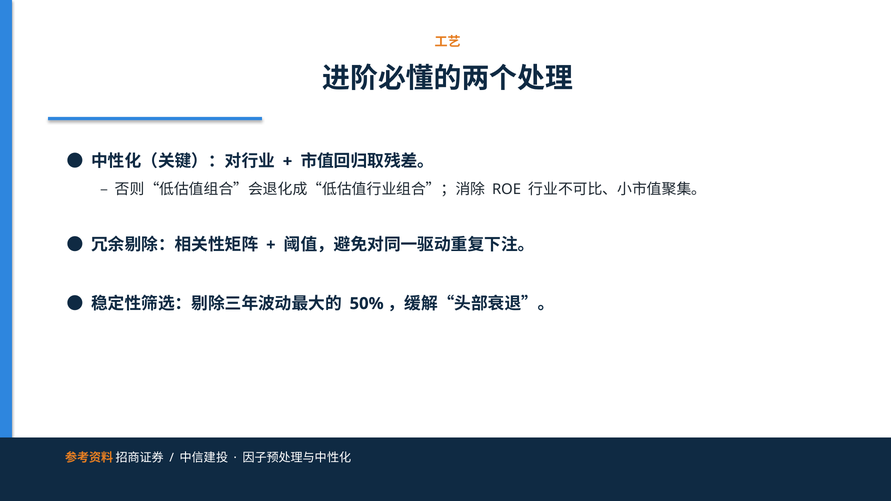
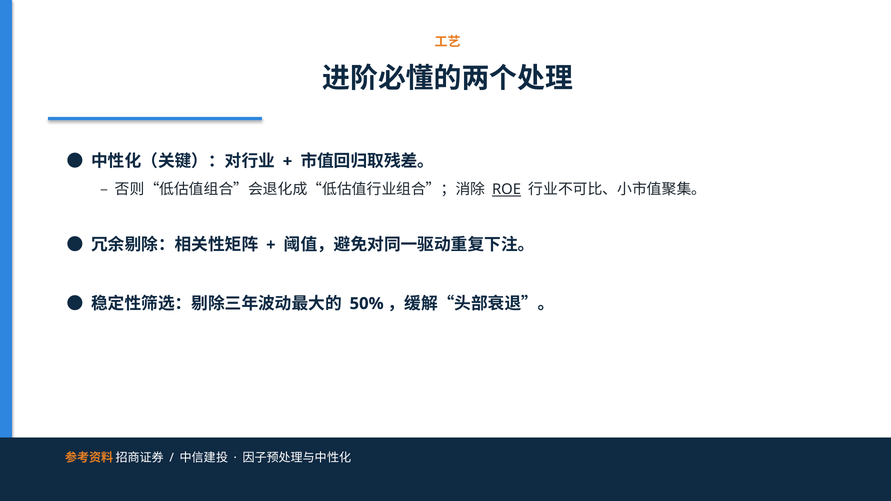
ROE underline: none -> present
